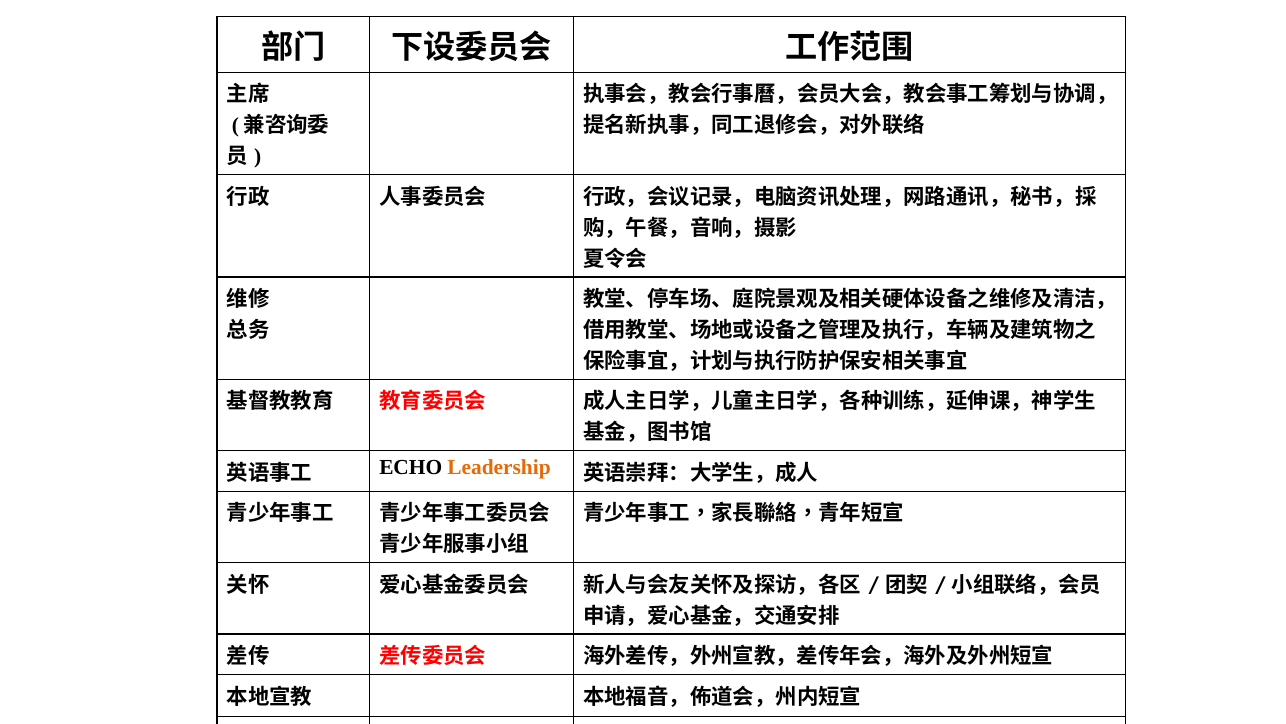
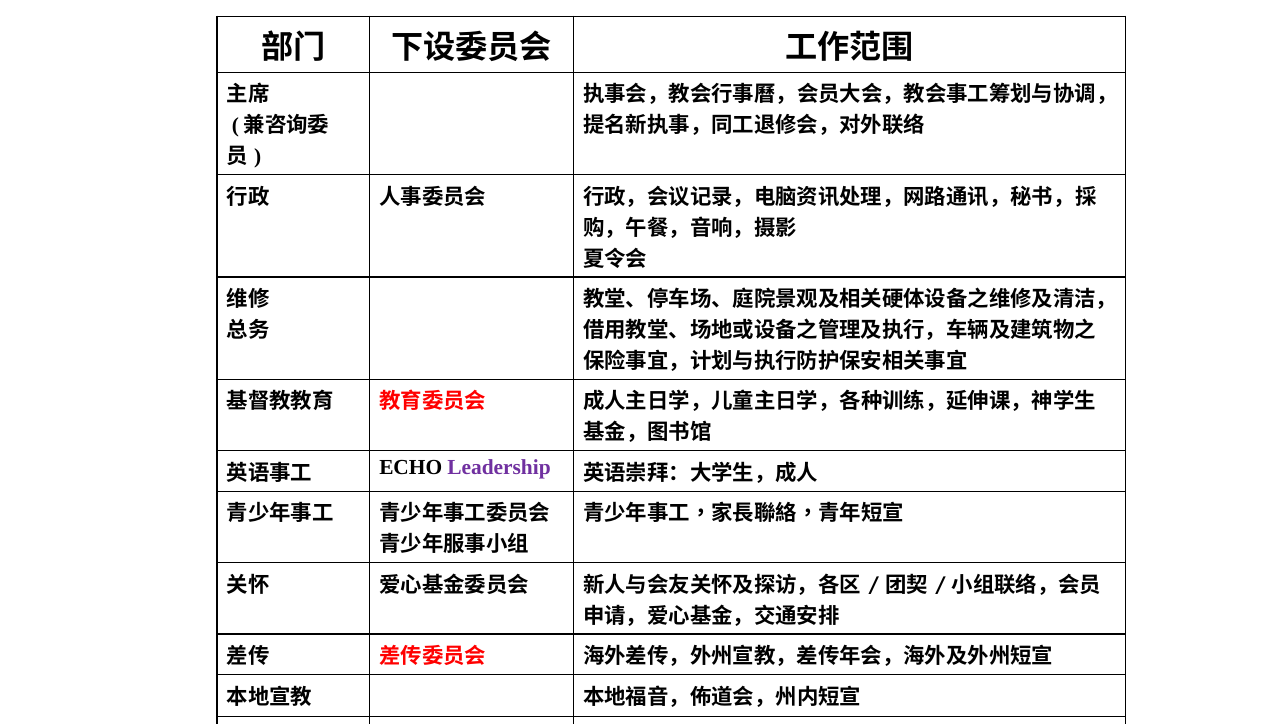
Leadership colour: orange -> purple
